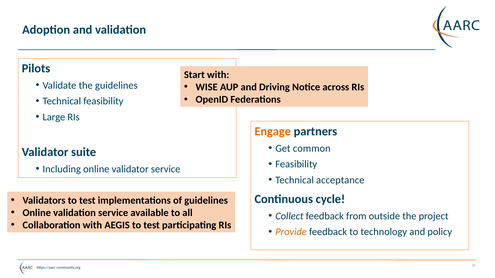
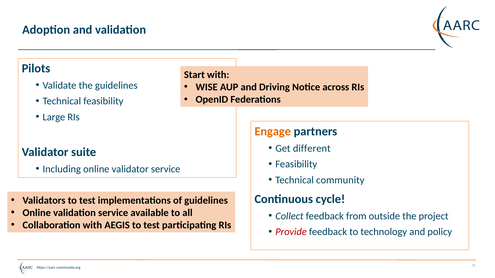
common: common -> different
acceptance: acceptance -> community
Provide colour: orange -> red
